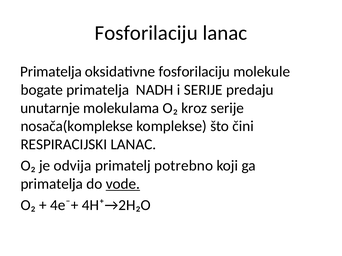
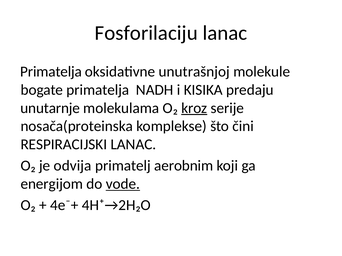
oksidativne fosforilaciju: fosforilaciju -> unutrašnjoj
i SERIJE: SERIJE -> KISIKA
kroz underline: none -> present
nosača(komplekse: nosača(komplekse -> nosača(proteinska
potrebno: potrebno -> aerobnim
primatelja at (52, 184): primatelja -> energijom
